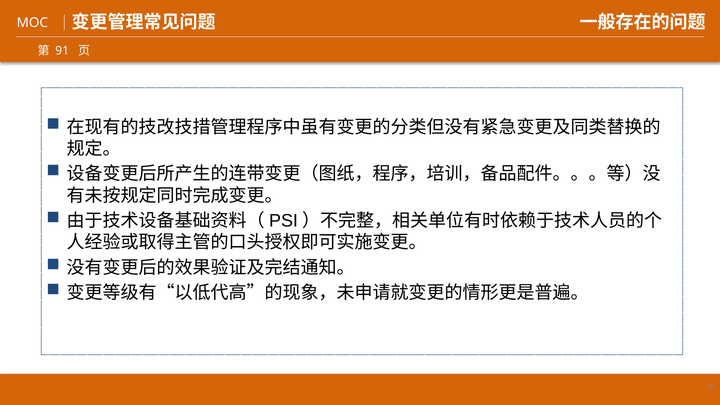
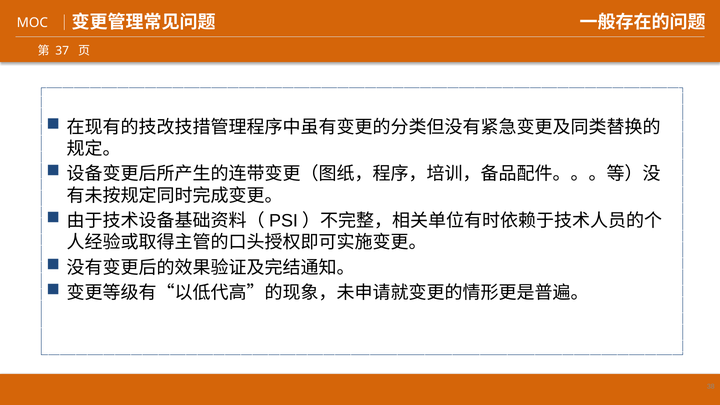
91: 91 -> 37
